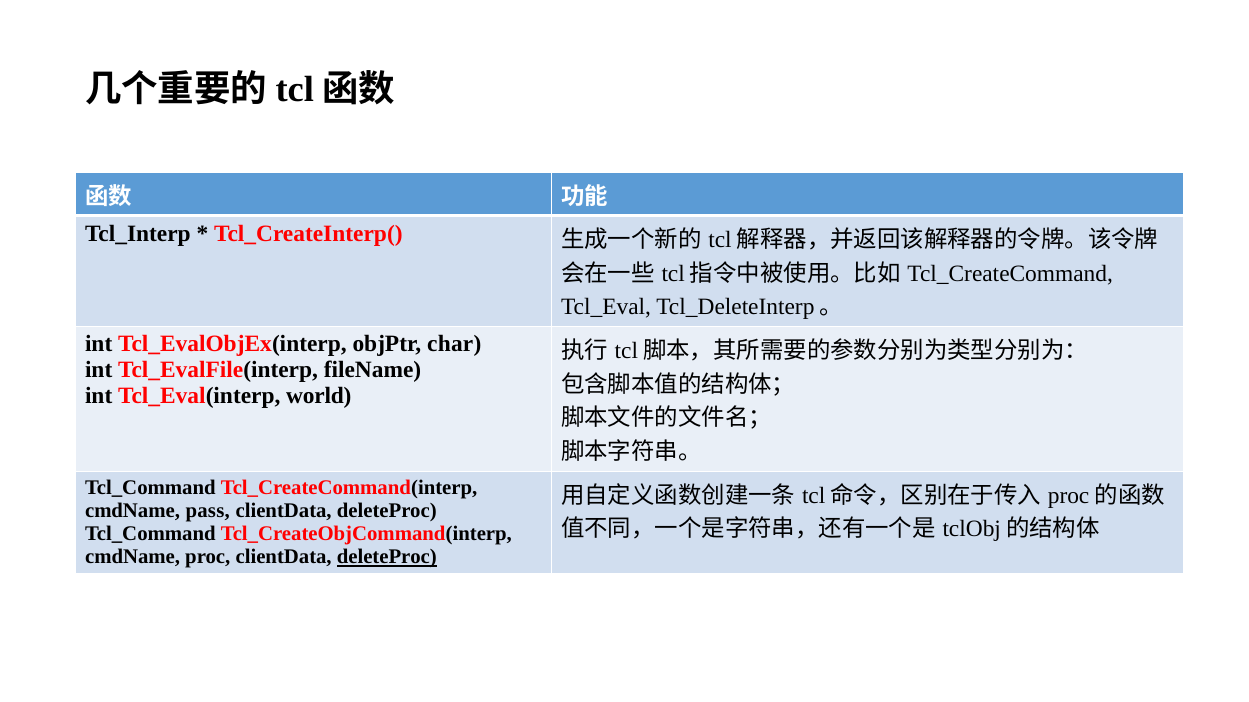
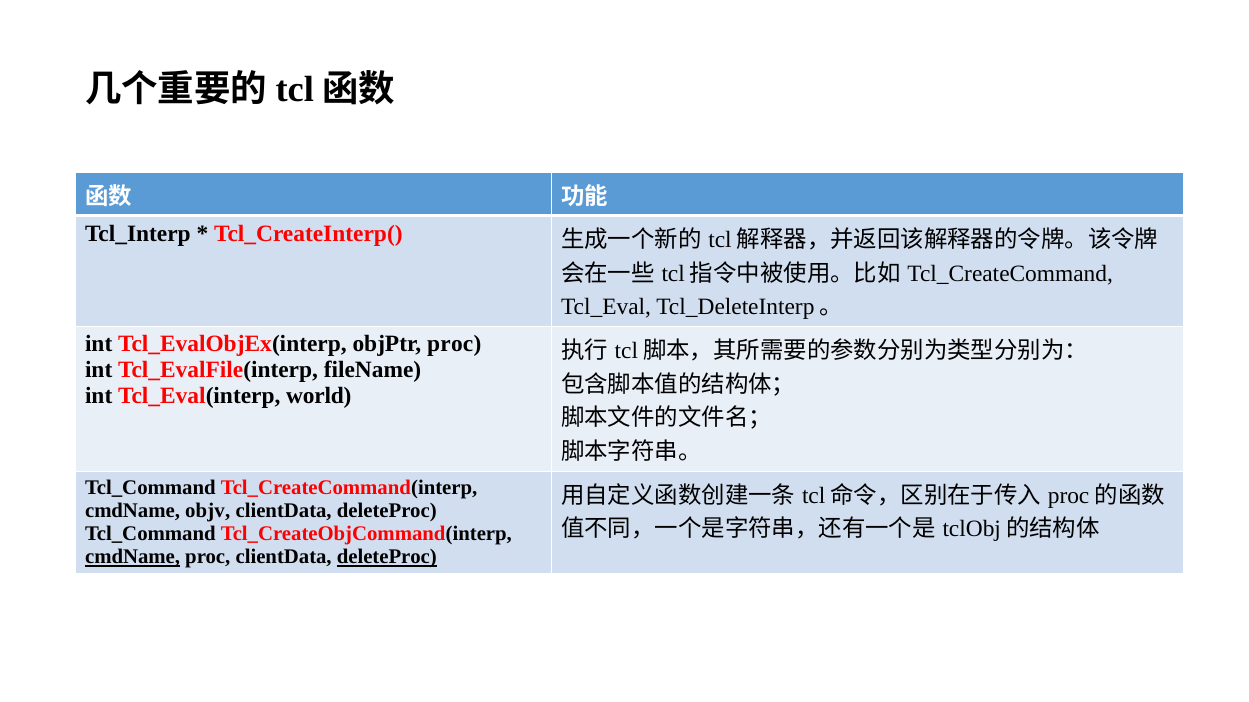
objPtr char: char -> proc
pass: pass -> objv
cmdName at (133, 557) underline: none -> present
